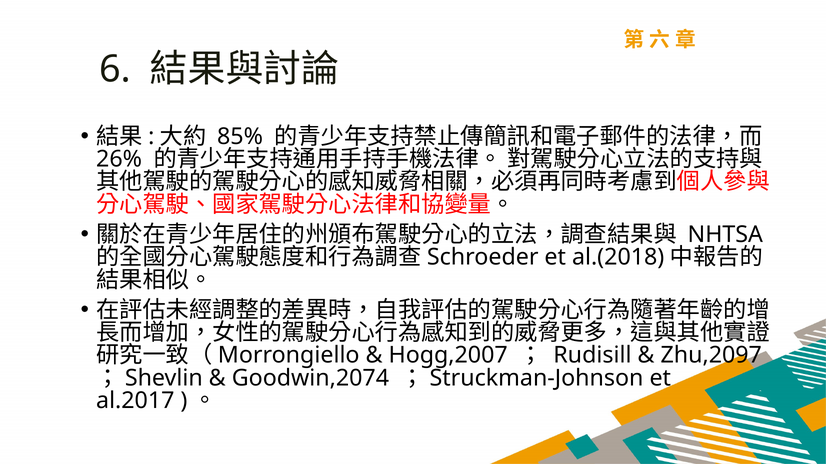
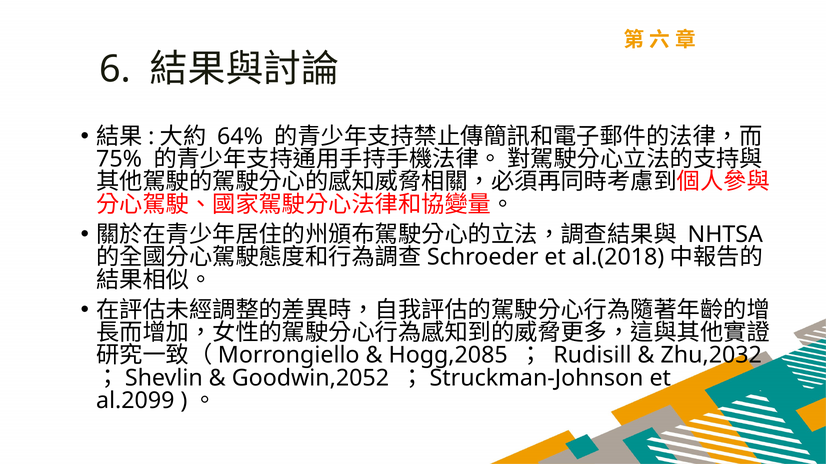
85%: 85% -> 64%
26%: 26% -> 75%
Hogg,2007: Hogg,2007 -> Hogg,2085
Zhu,2097: Zhu,2097 -> Zhu,2032
Goodwin,2074: Goodwin,2074 -> Goodwin,2052
al.2017: al.2017 -> al.2099
